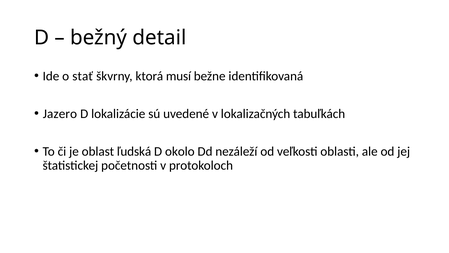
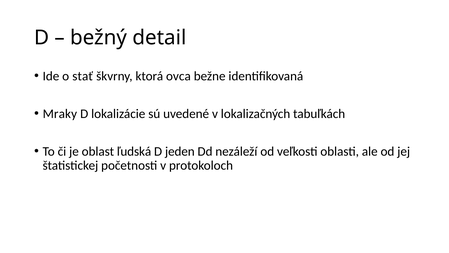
musí: musí -> ovca
Jazero: Jazero -> Mraky
okolo: okolo -> jeden
